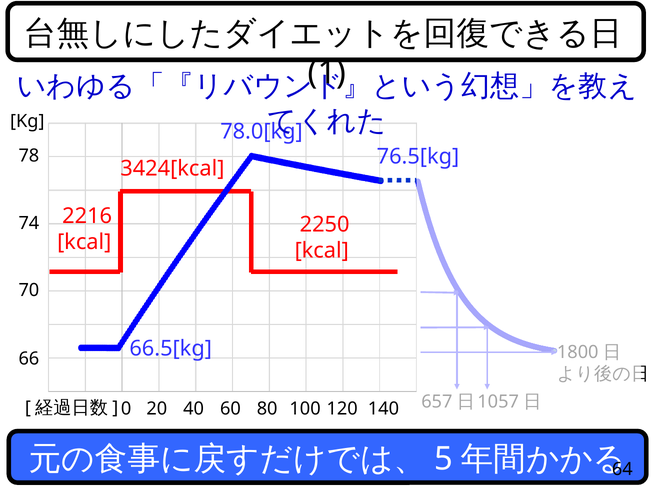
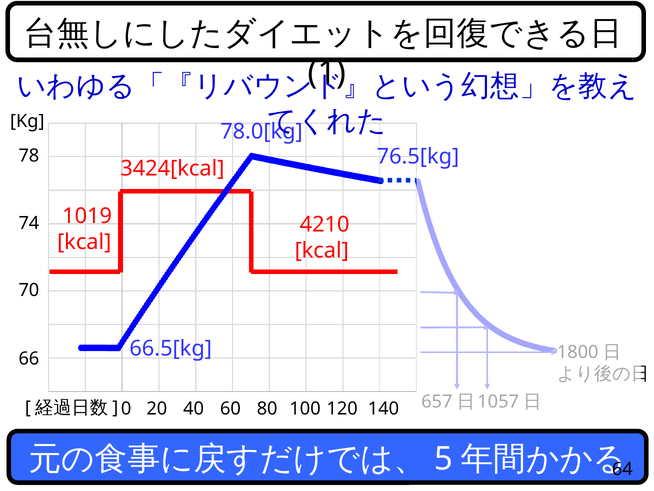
2216: 2216 -> 1019
2250: 2250 -> 4210
